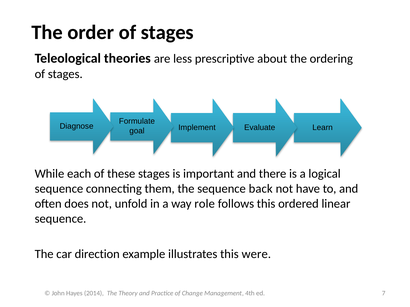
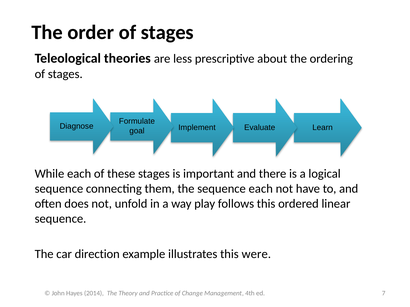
sequence back: back -> each
role: role -> play
